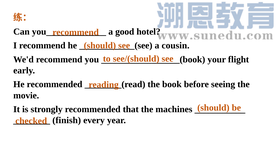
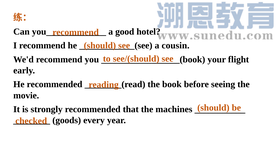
finish: finish -> goods
